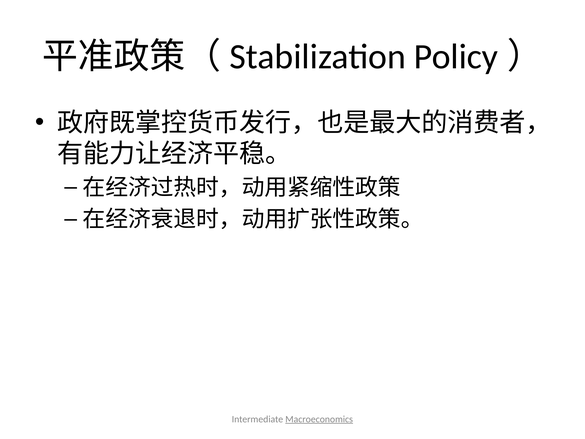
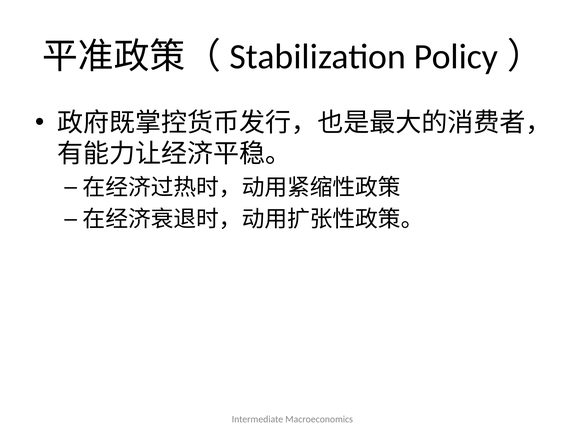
Macroeconomics underline: present -> none
